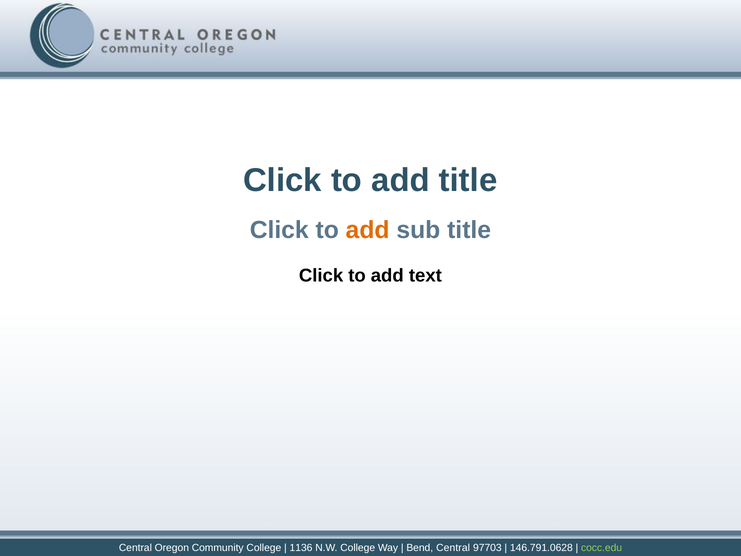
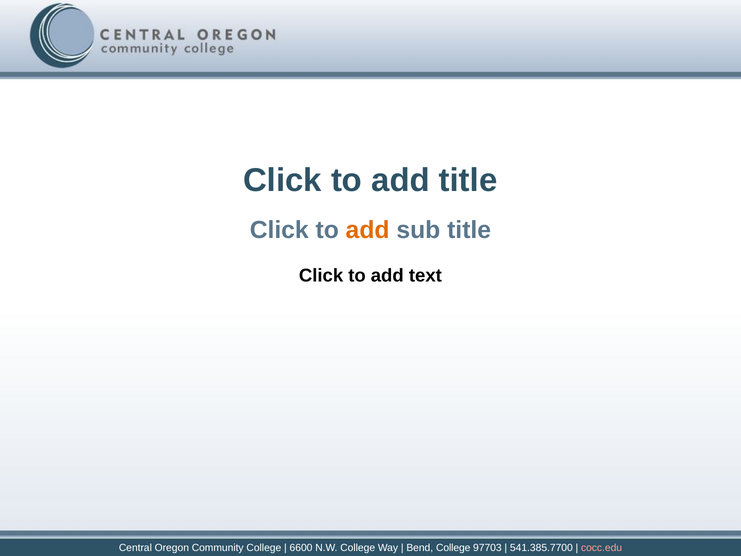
1136: 1136 -> 6600
Bend Central: Central -> College
146.791.0628: 146.791.0628 -> 541.385.7700
cocc.edu colour: light green -> pink
